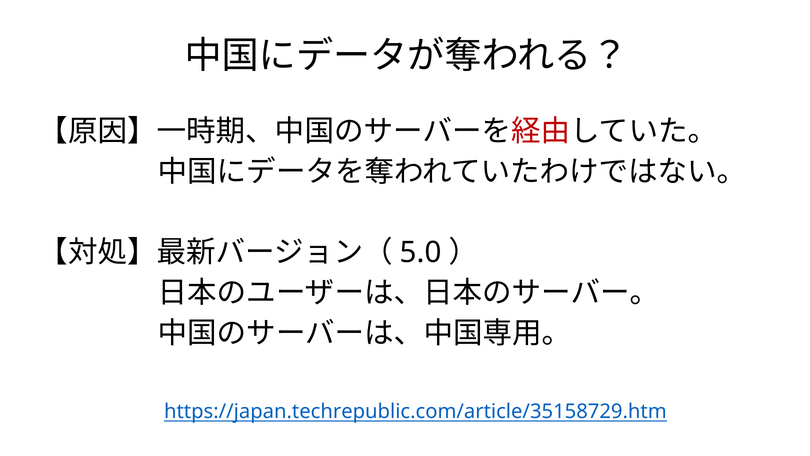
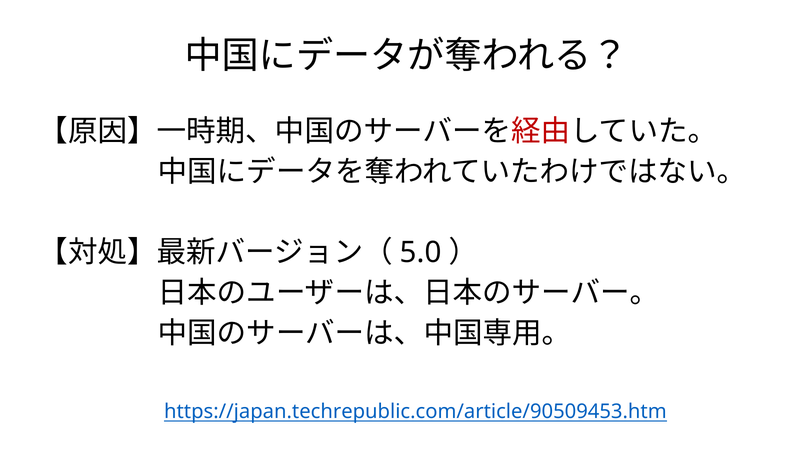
https://japan.techrepublic.com/article/35158729.htm: https://japan.techrepublic.com/article/35158729.htm -> https://japan.techrepublic.com/article/90509453.htm
